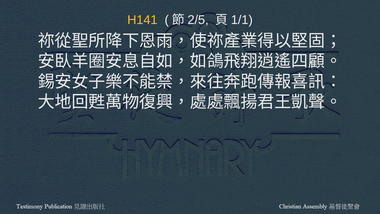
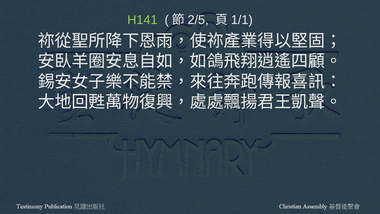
H141 colour: yellow -> light green
